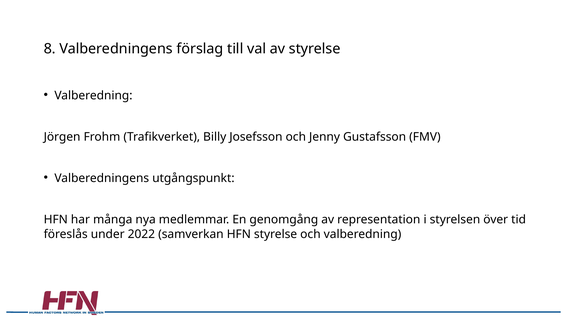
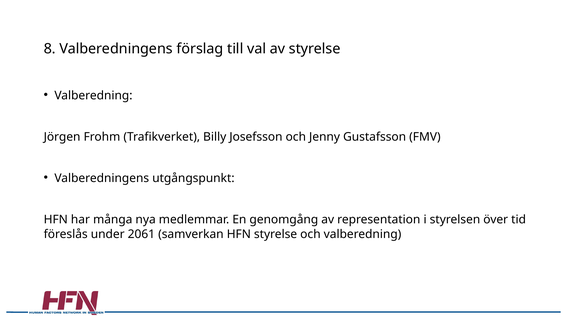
2022: 2022 -> 2061
